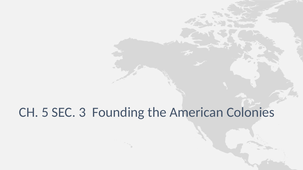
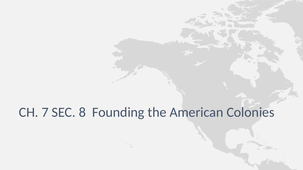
5: 5 -> 7
3: 3 -> 8
